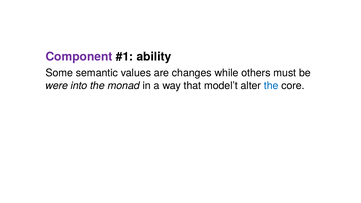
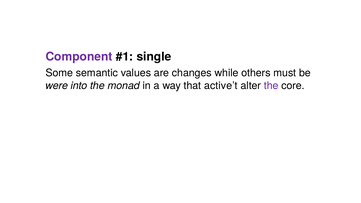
ability: ability -> single
model’t: model’t -> active’t
the at (271, 86) colour: blue -> purple
